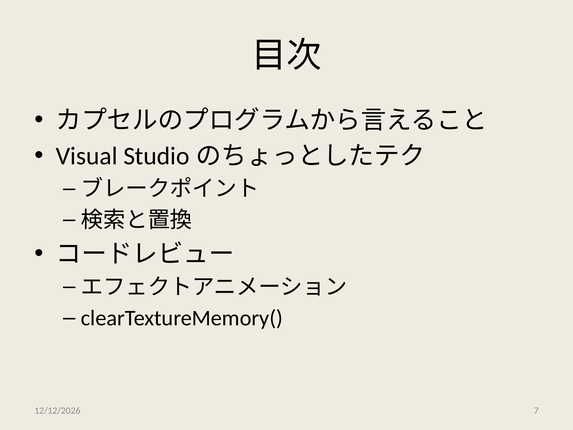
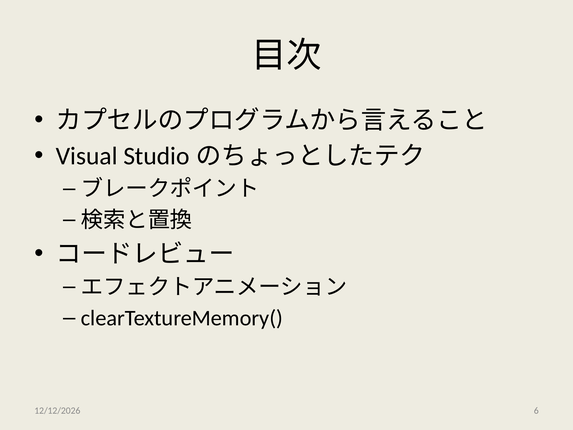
7: 7 -> 6
